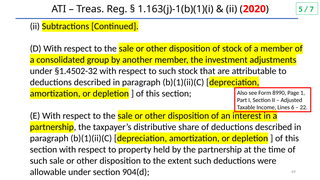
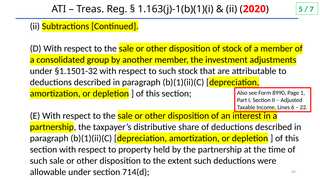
§1.4502-32: §1.4502-32 -> §1.1501-32
904(d: 904(d -> 714(d
